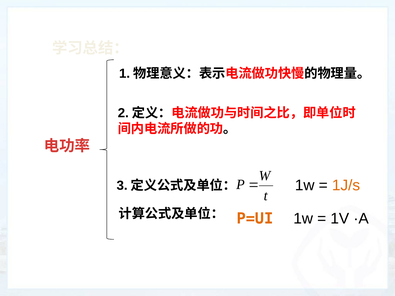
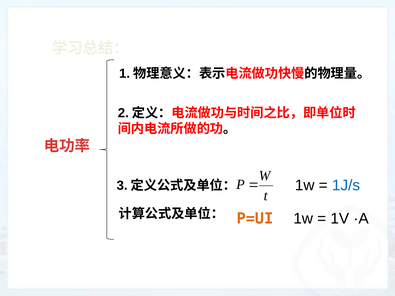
1J/s colour: orange -> blue
